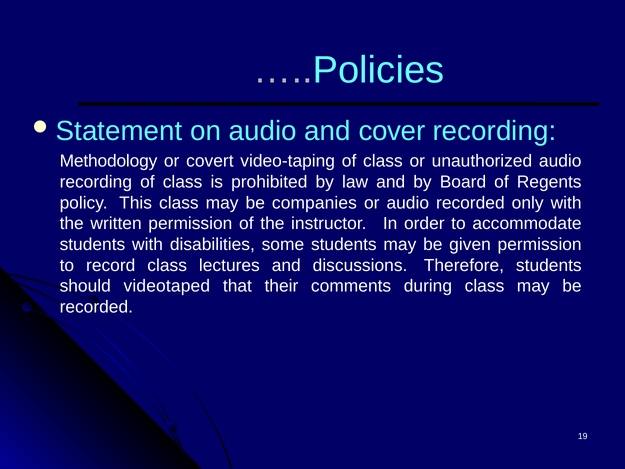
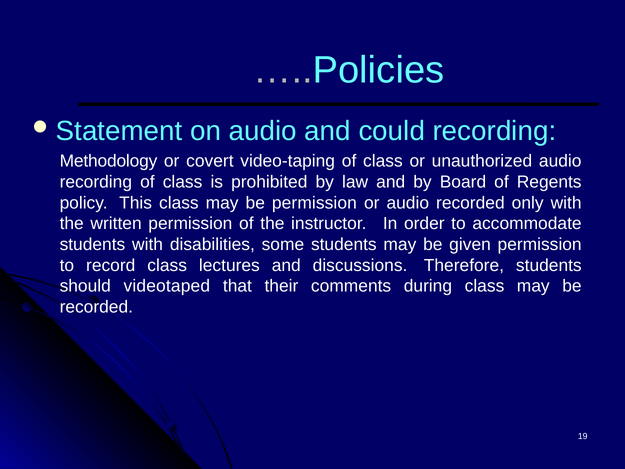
cover: cover -> could
be companies: companies -> permission
